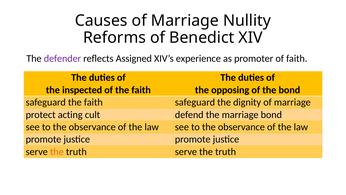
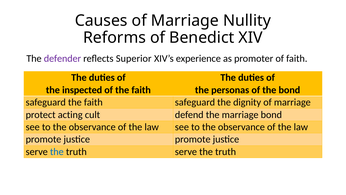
Assigned: Assigned -> Superior
opposing: opposing -> personas
the at (57, 151) colour: orange -> blue
